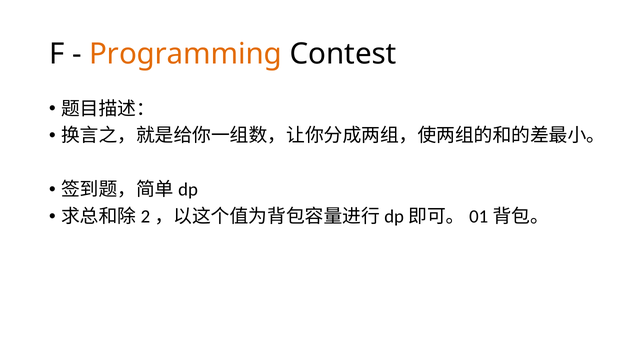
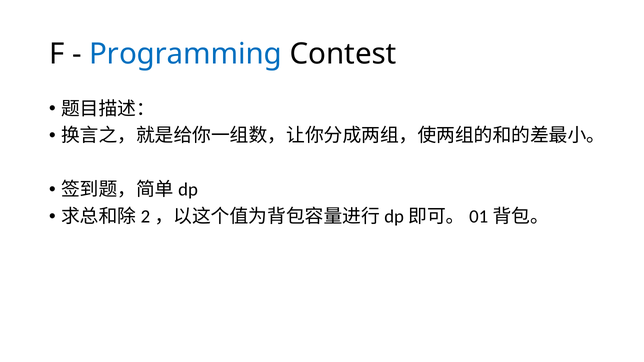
Programming colour: orange -> blue
